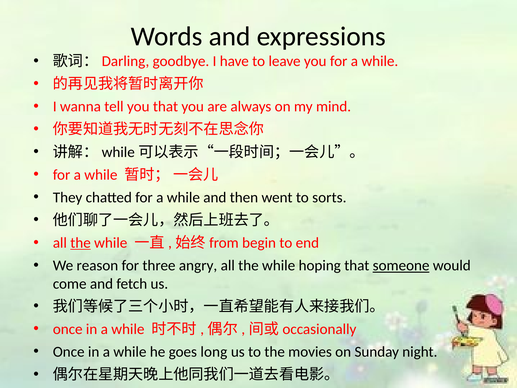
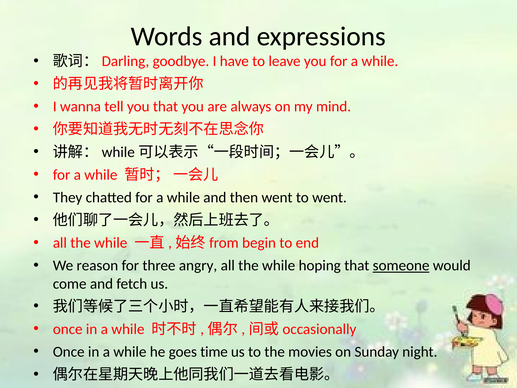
to sorts: sorts -> went
the at (81, 243) underline: present -> none
long: long -> time
